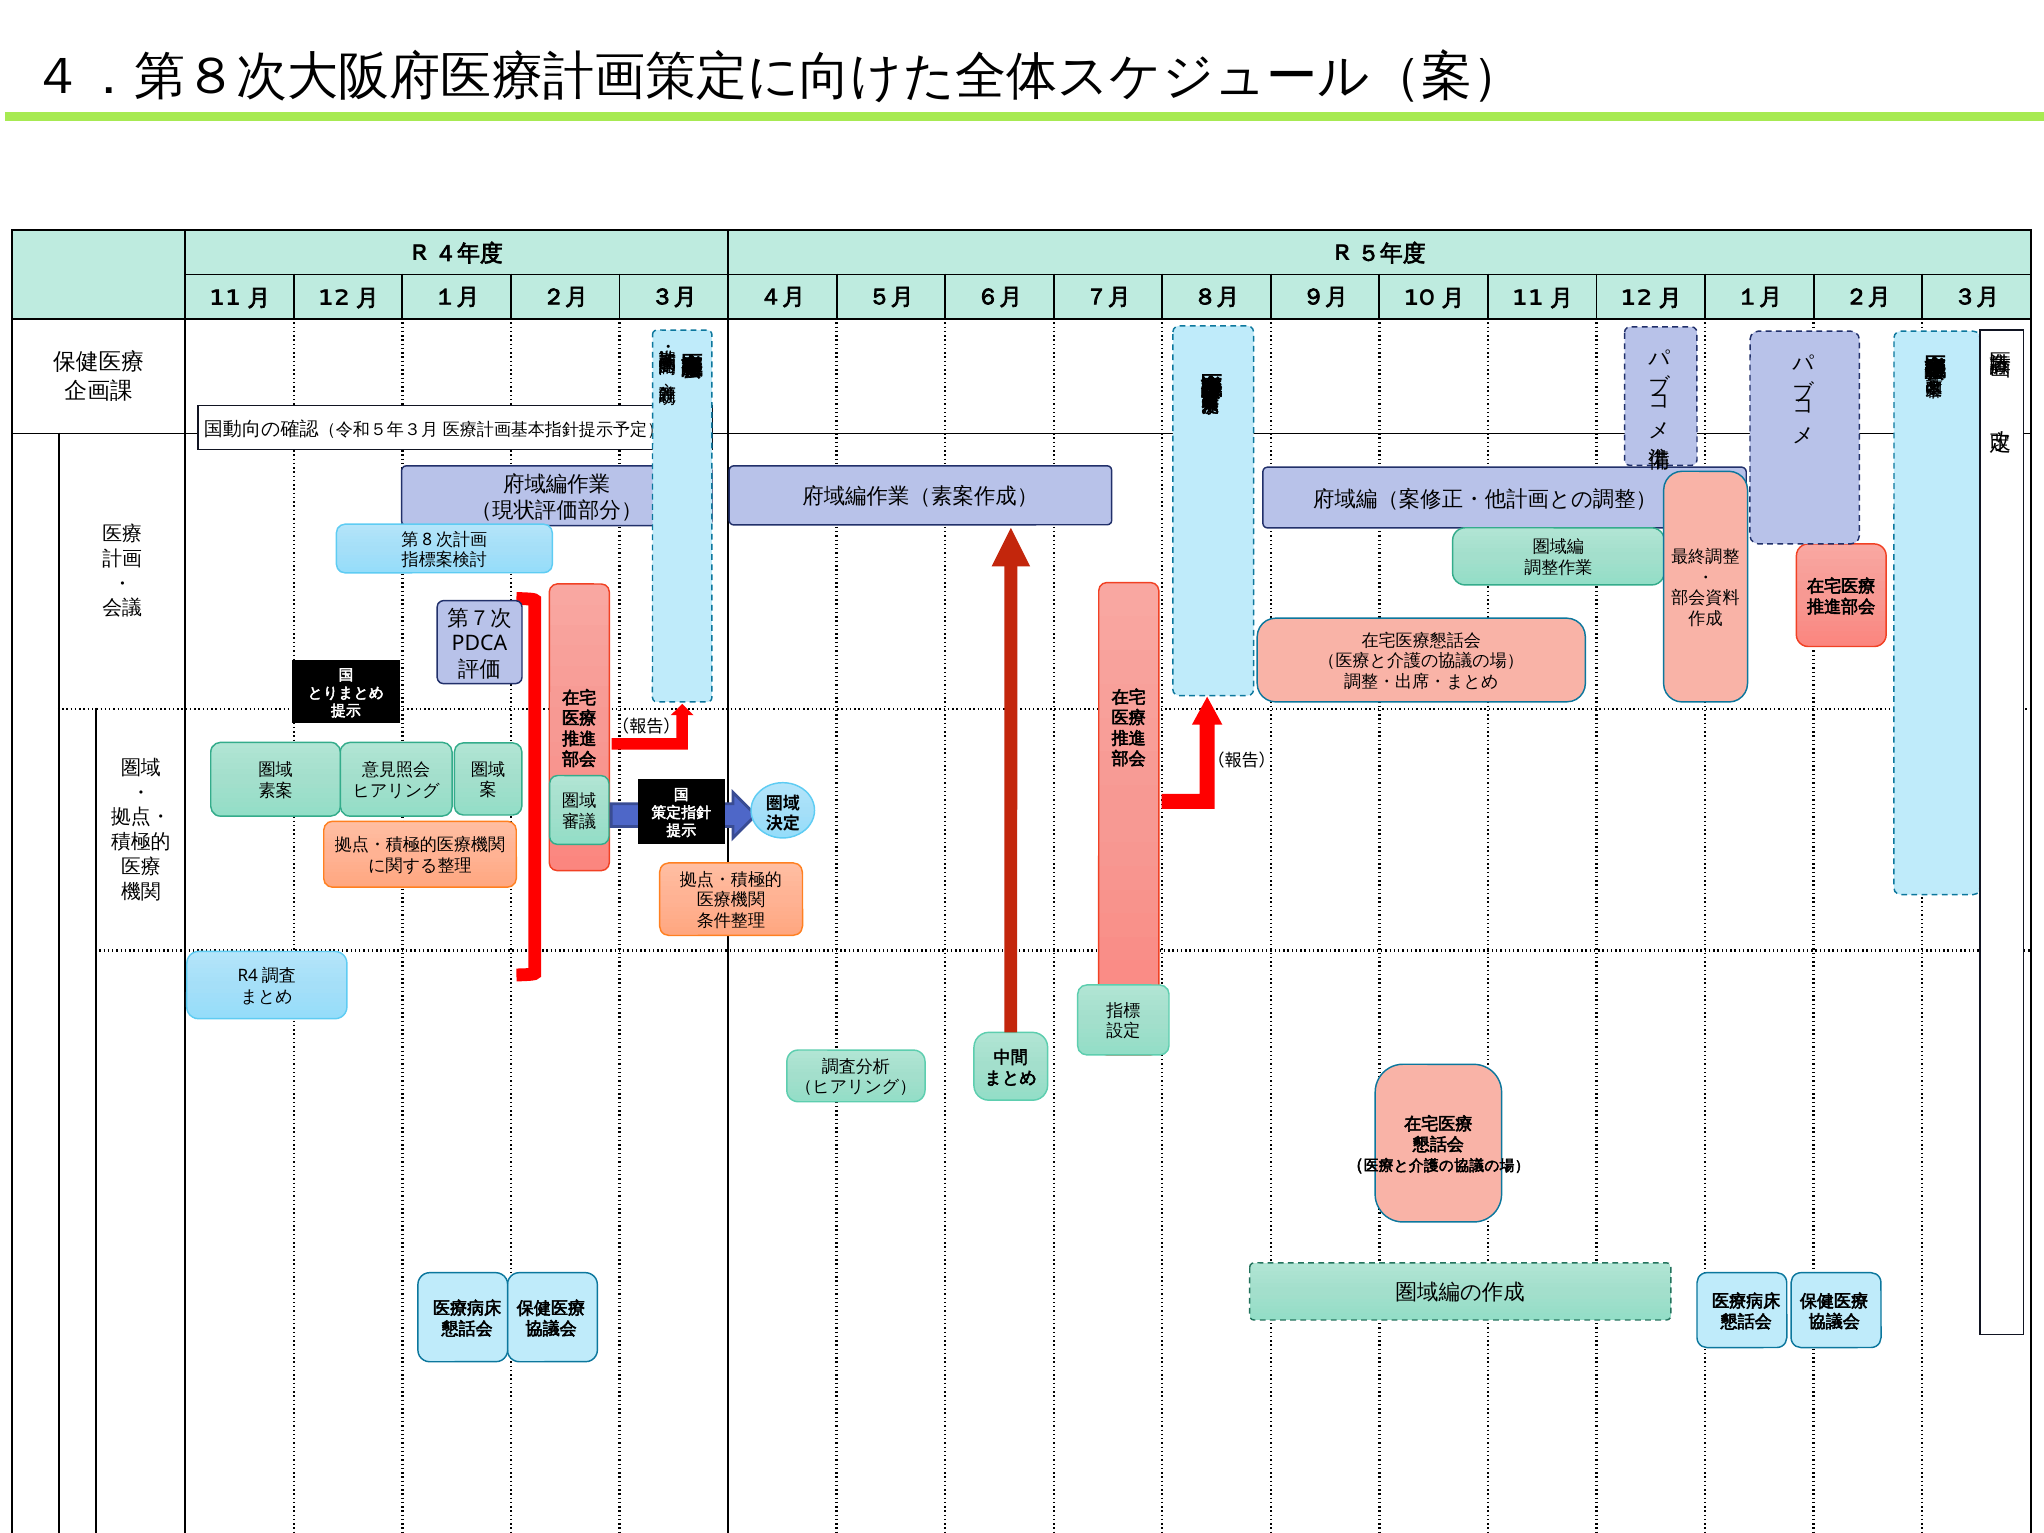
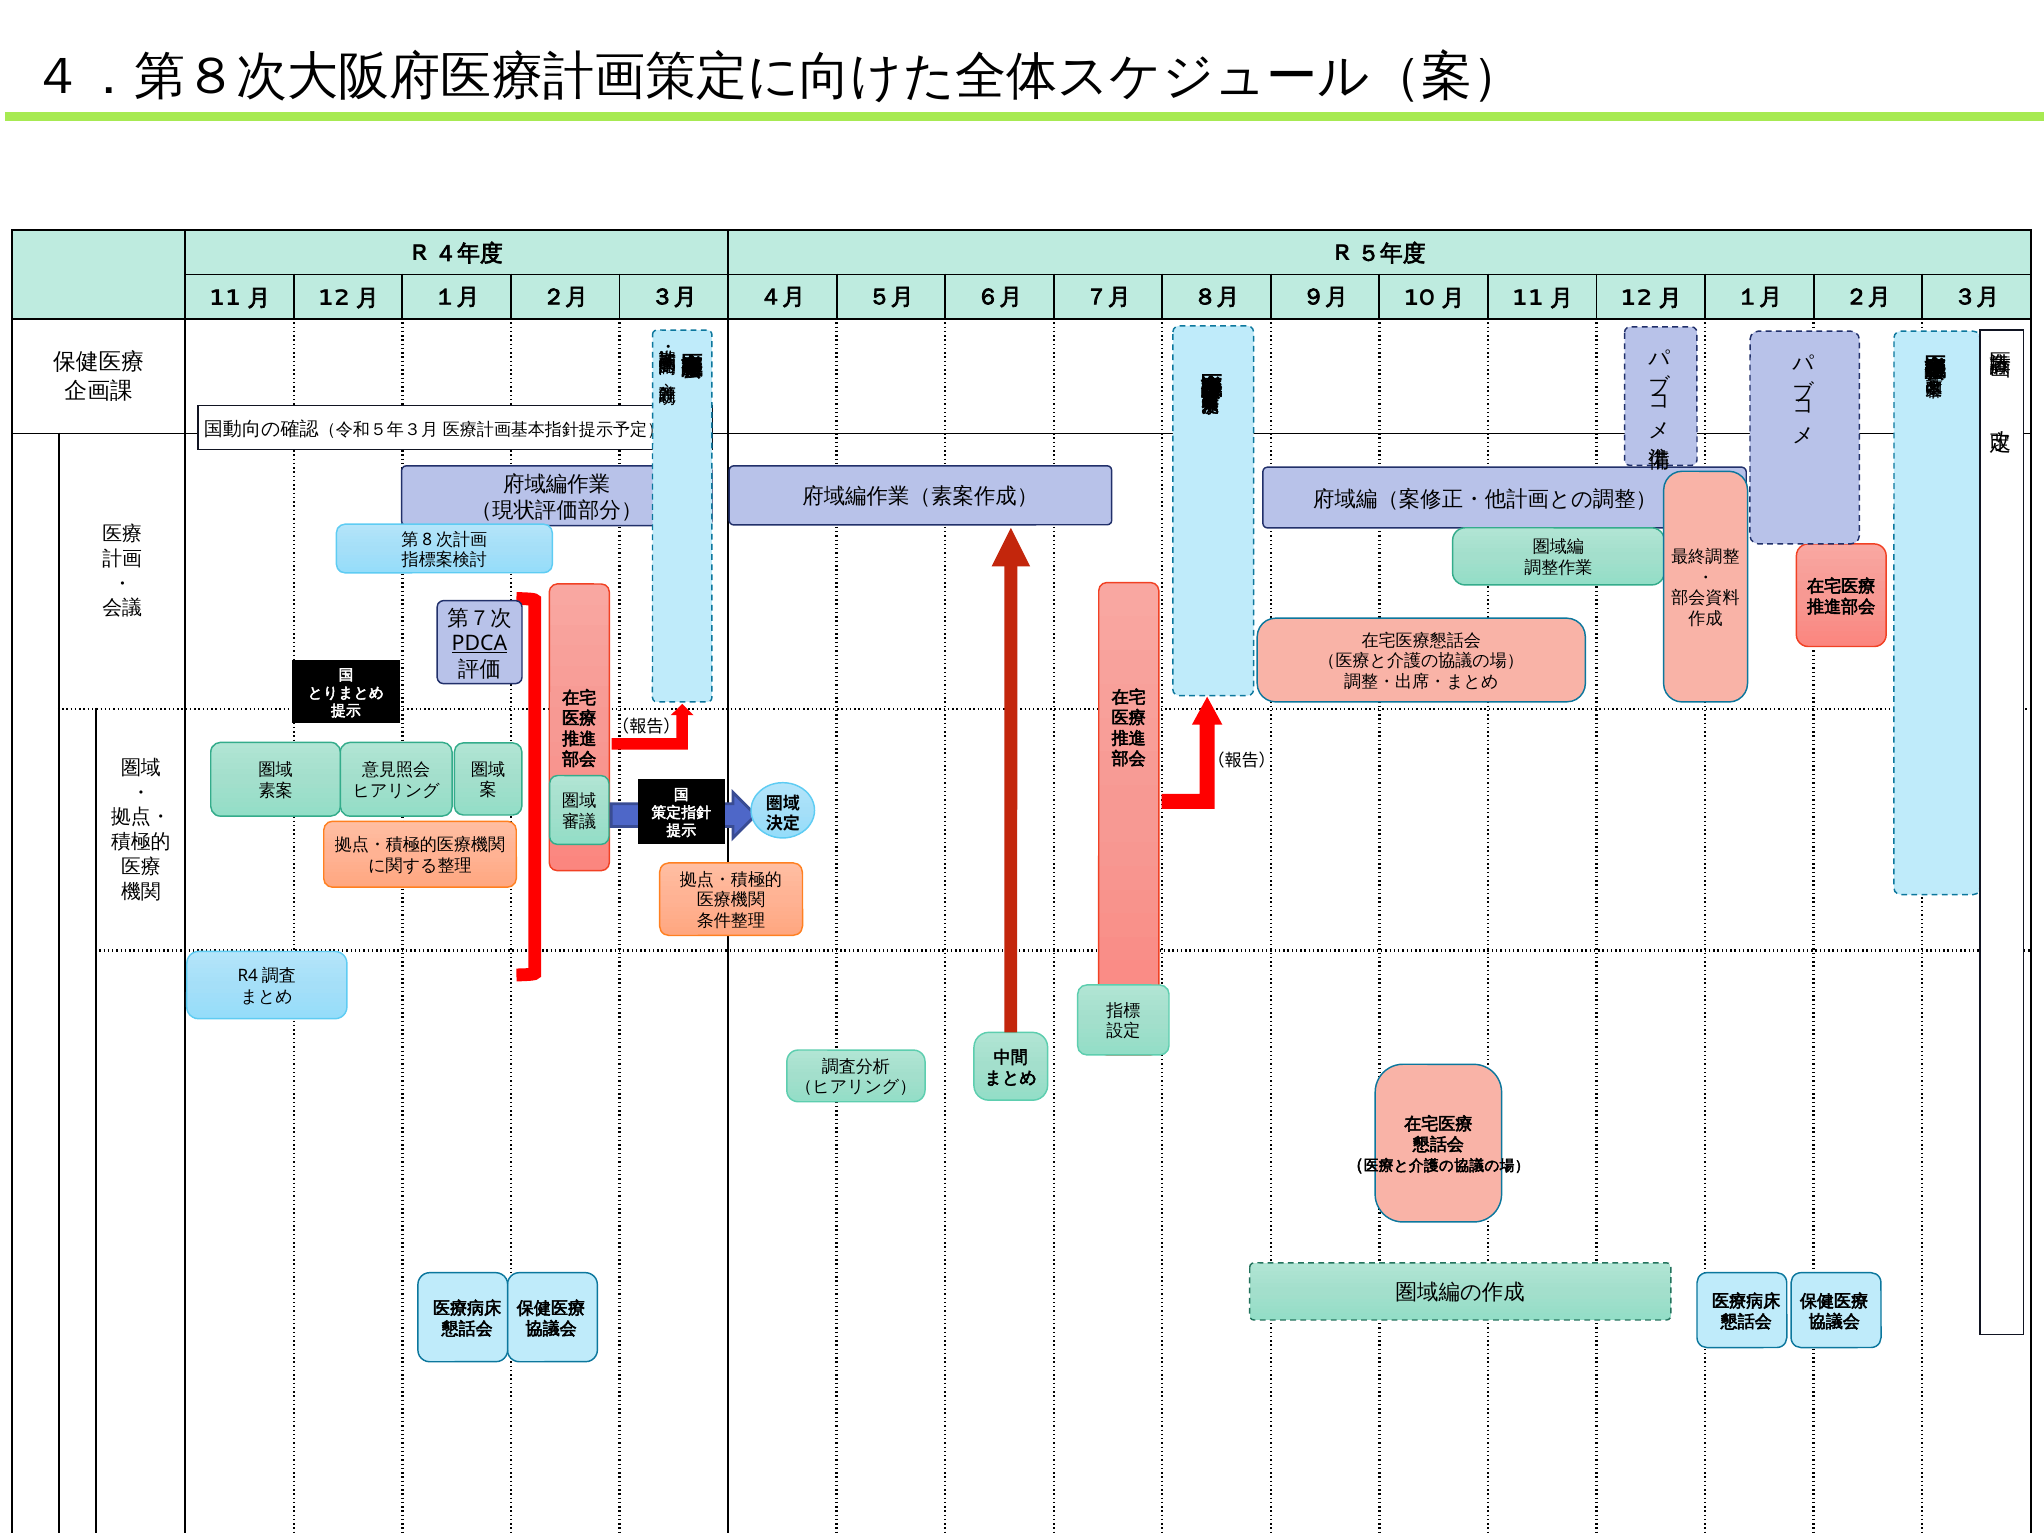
PDCA underline: none -> present
